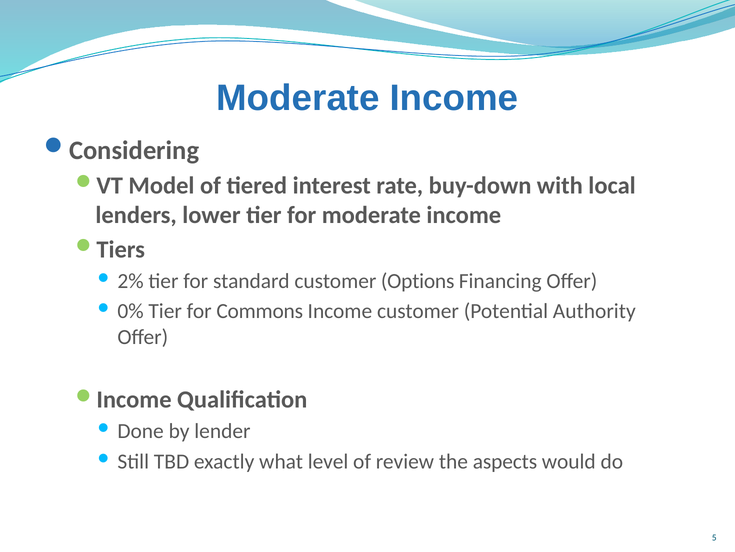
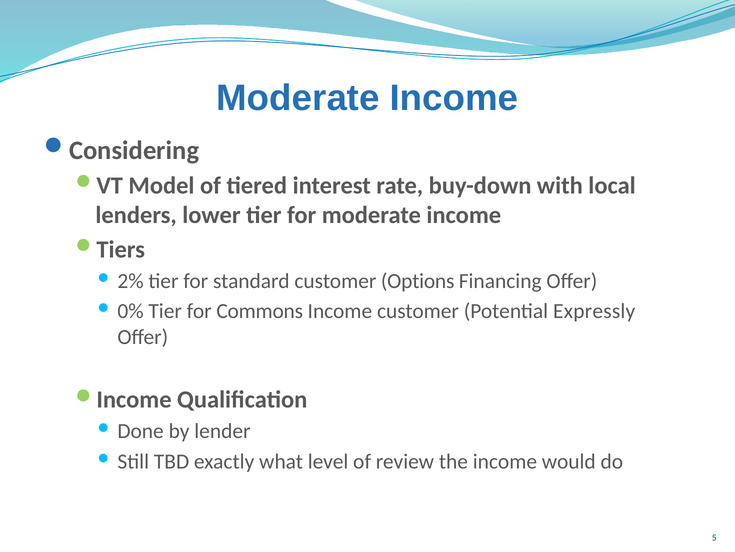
Authority: Authority -> Expressly
the aspects: aspects -> income
